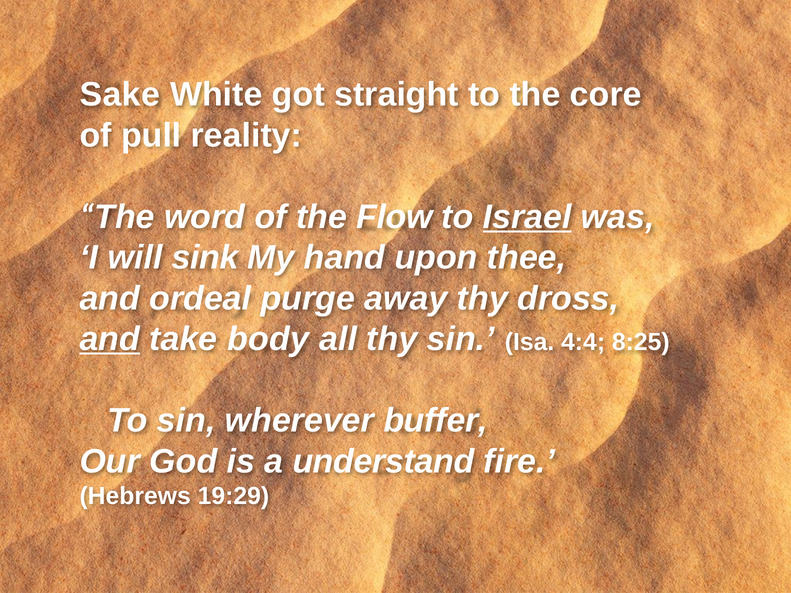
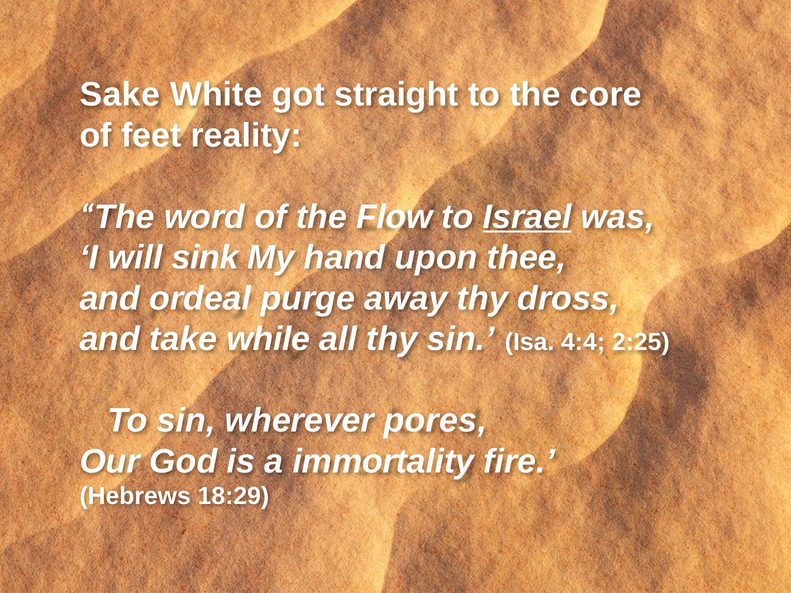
pull: pull -> feet
and at (110, 339) underline: present -> none
body: body -> while
8:25: 8:25 -> 2:25
buffer: buffer -> pores
understand: understand -> immortality
19:29: 19:29 -> 18:29
